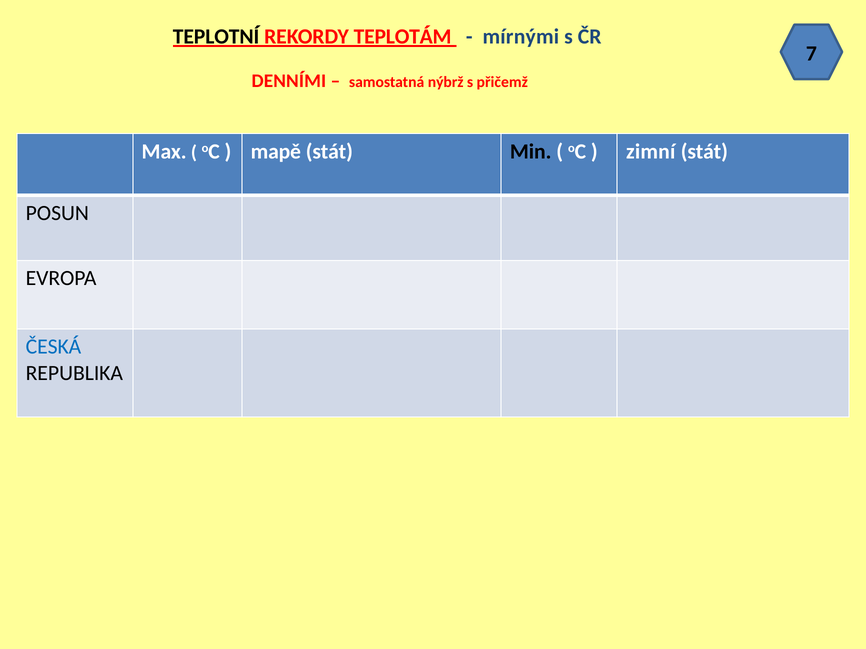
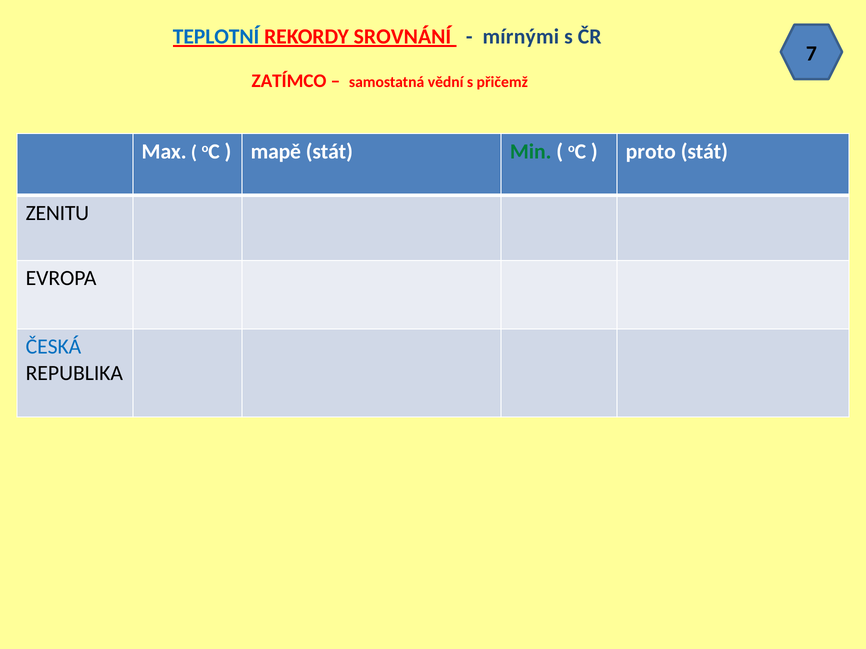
TEPLOTNÍ colour: black -> blue
TEPLOTÁM: TEPLOTÁM -> SROVNÁNÍ
DENNÍMI: DENNÍMI -> ZATÍMCO
nýbrž: nýbrž -> vědní
Min colour: black -> green
zimní: zimní -> proto
POSUN: POSUN -> ZENITU
